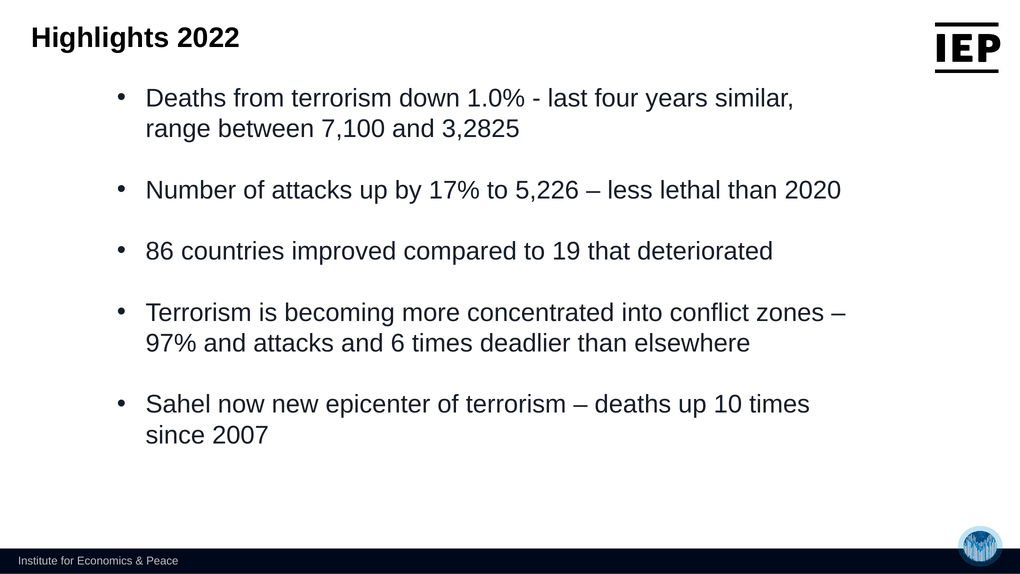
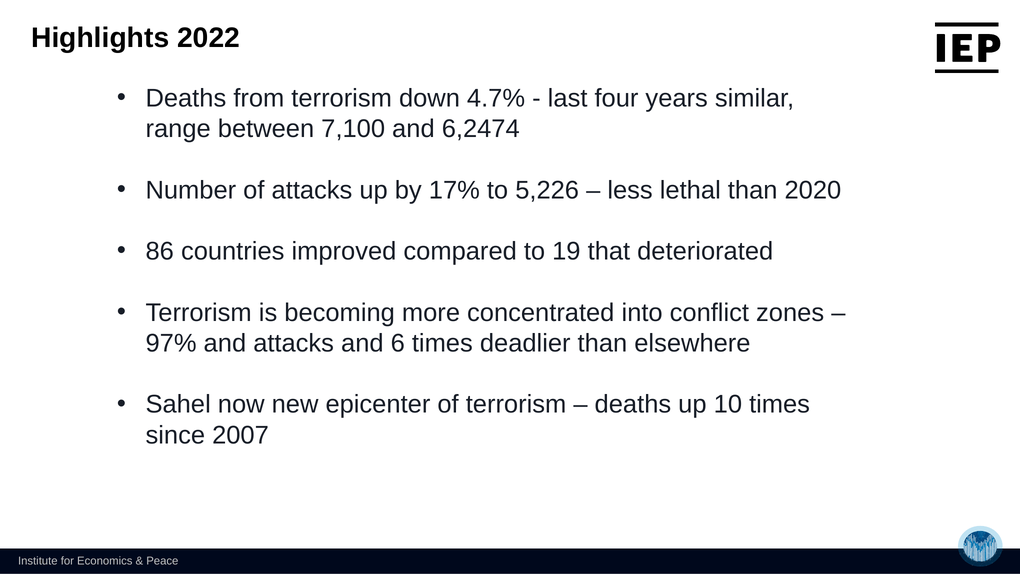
1.0%: 1.0% -> 4.7%
3,2825: 3,2825 -> 6,2474
